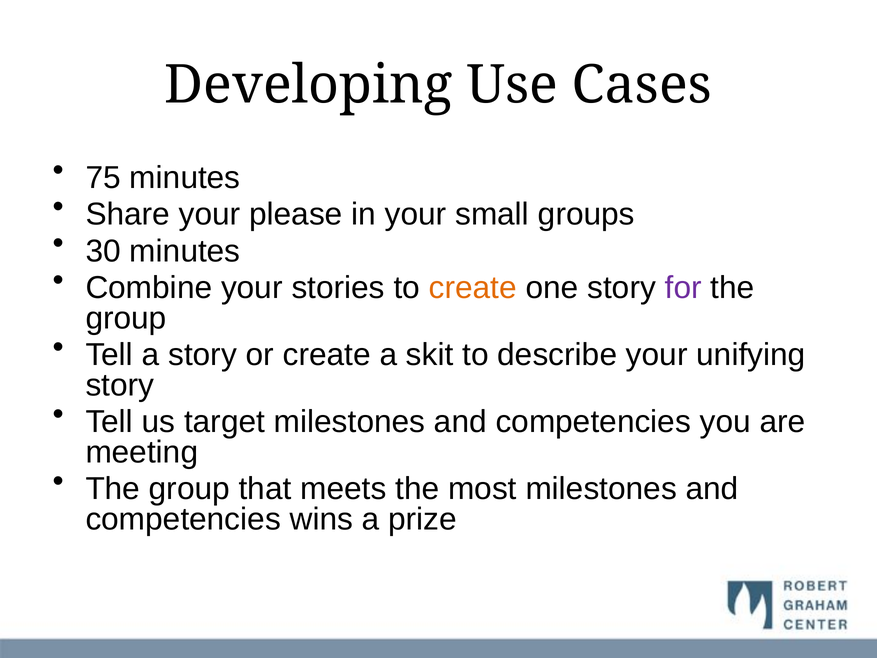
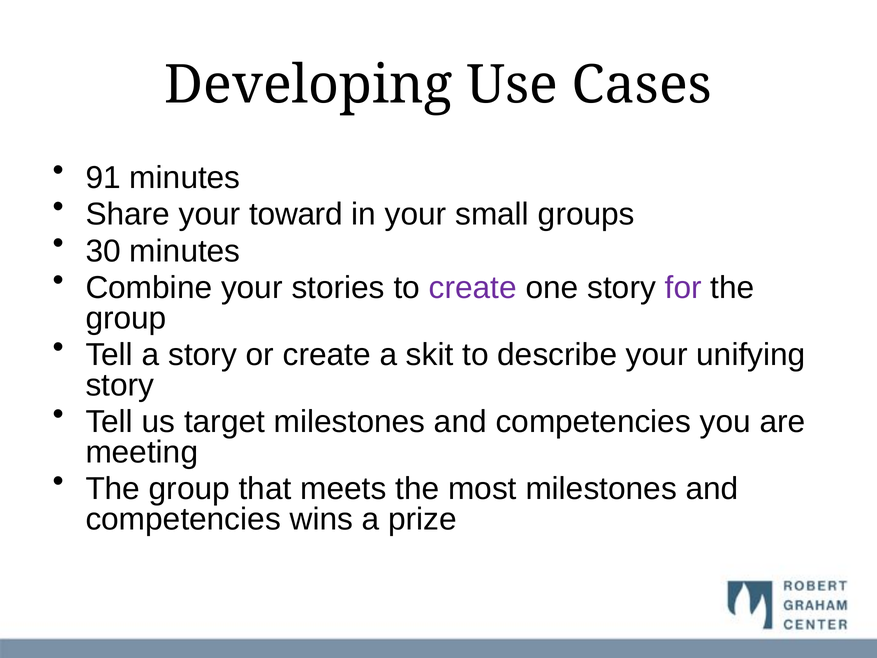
75: 75 -> 91
please: please -> toward
create at (473, 288) colour: orange -> purple
